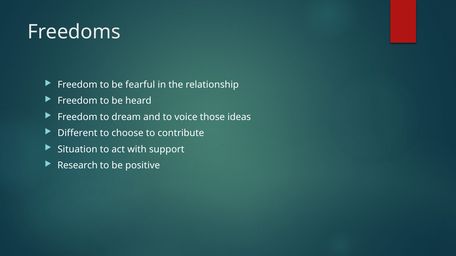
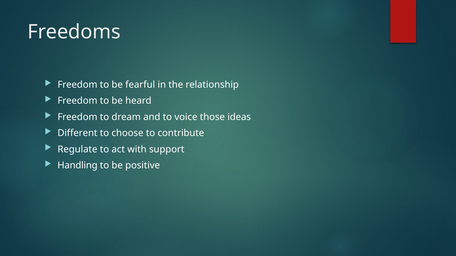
Situation: Situation -> Regulate
Research: Research -> Handling
